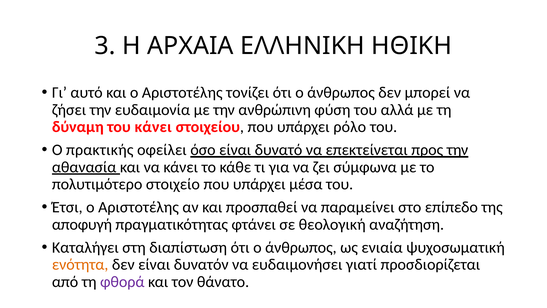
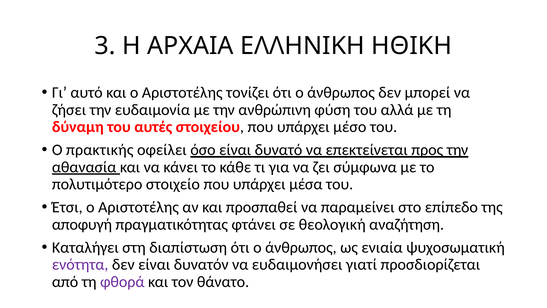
του κάνει: κάνει -> αυτές
ρόλο: ρόλο -> μέσο
ενότητα colour: orange -> purple
